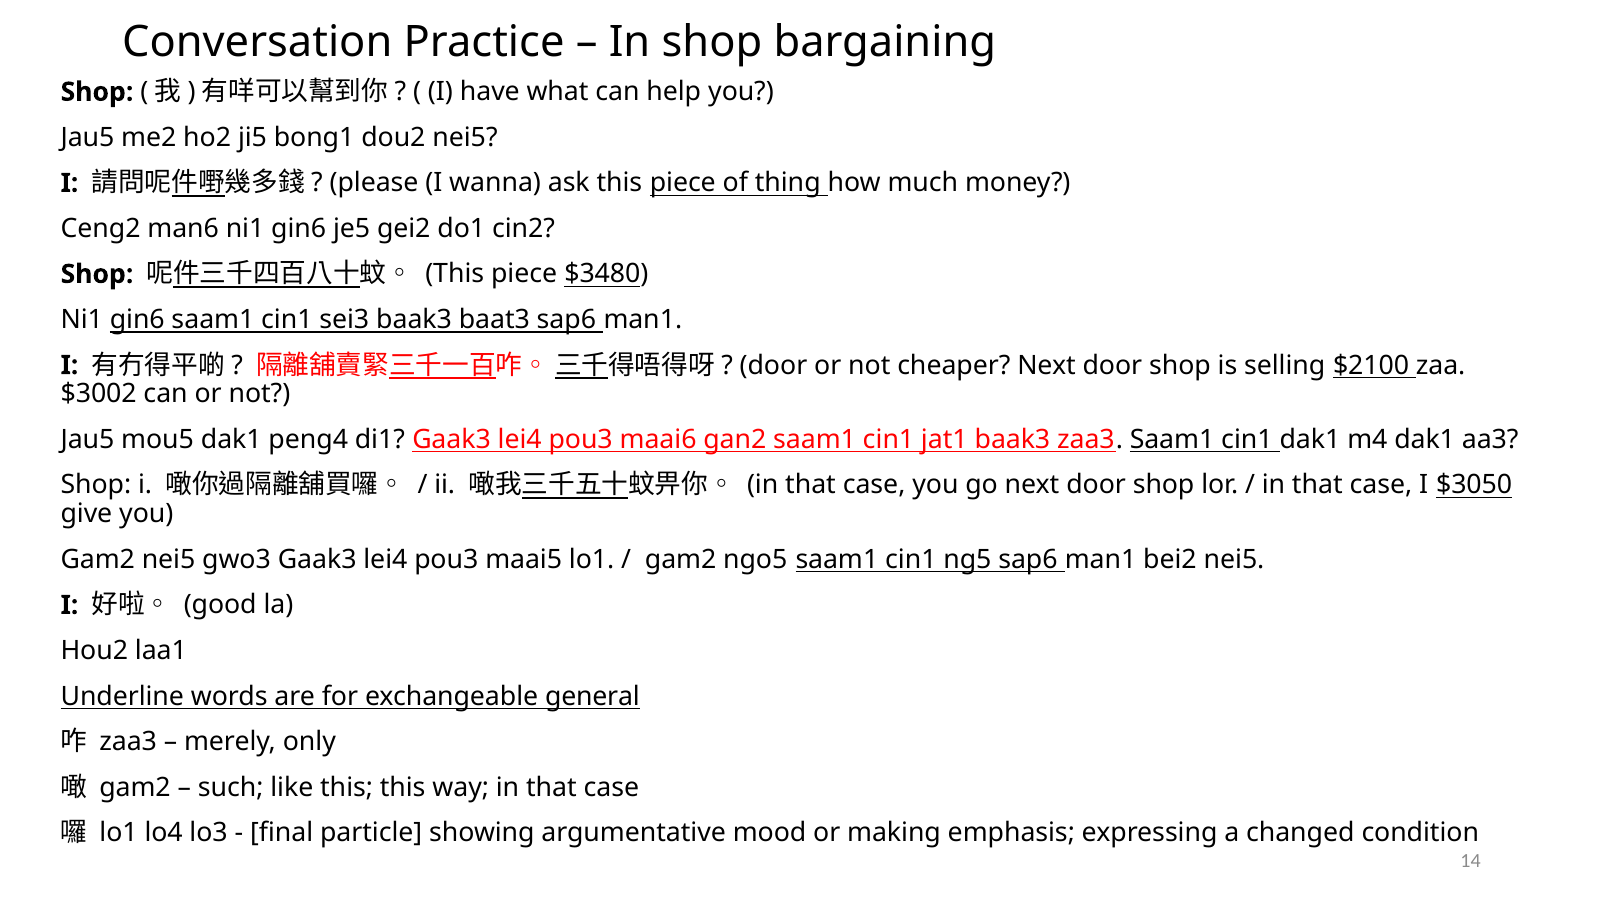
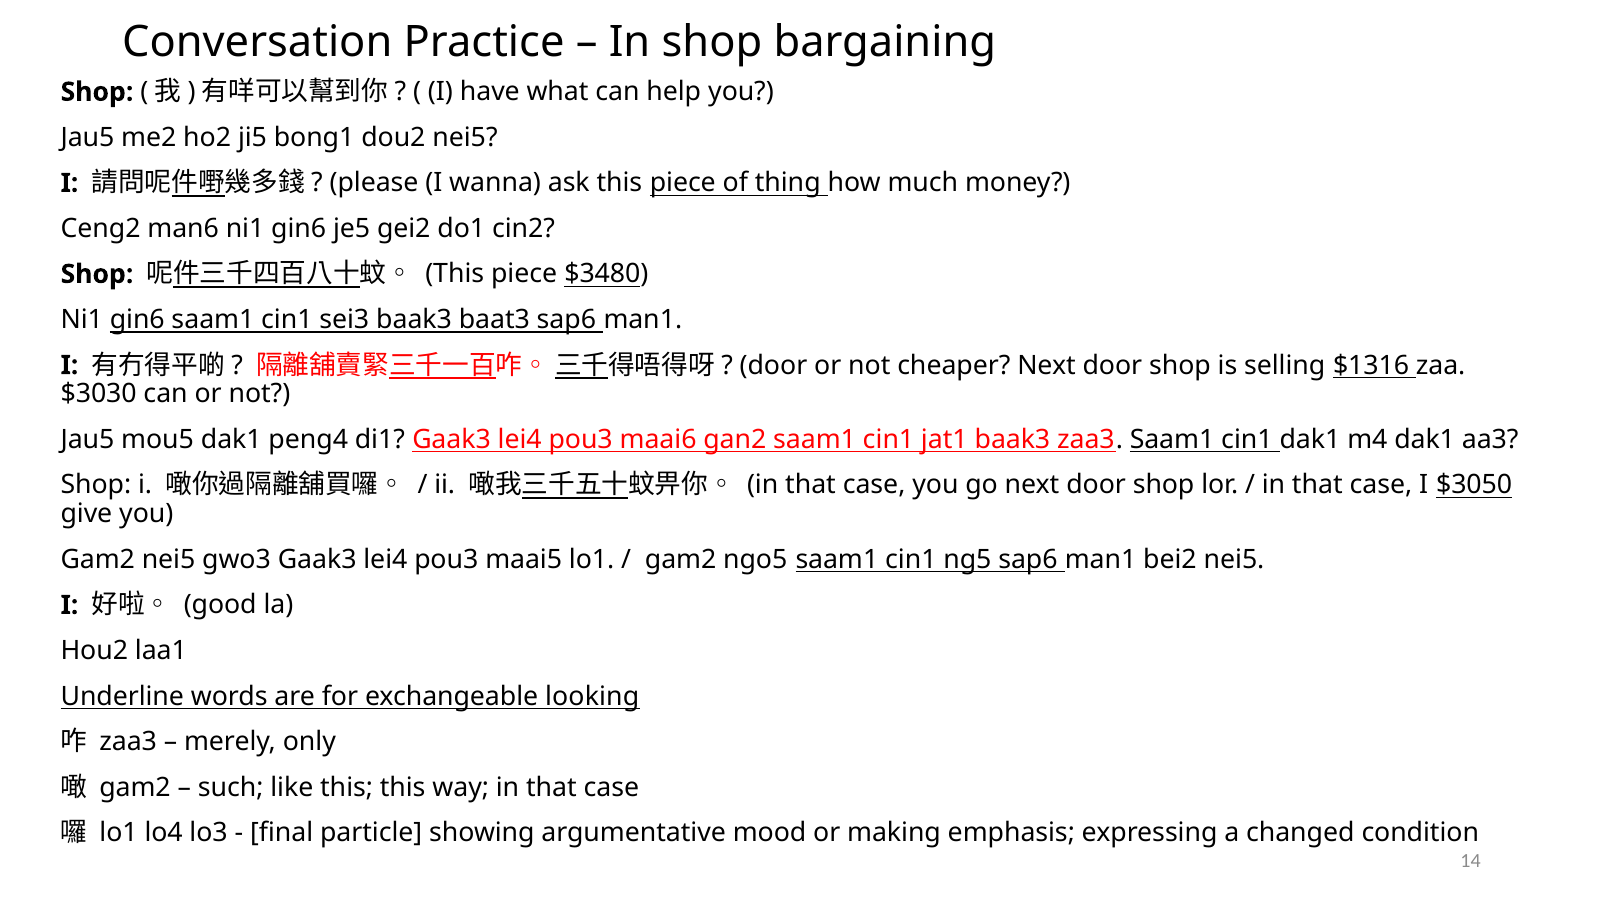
$2100: $2100 -> $1316
$3002: $3002 -> $3030
general: general -> looking
